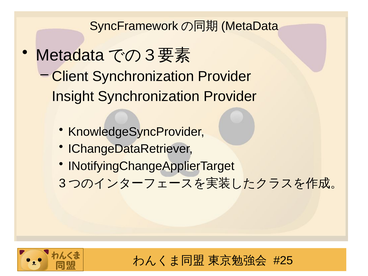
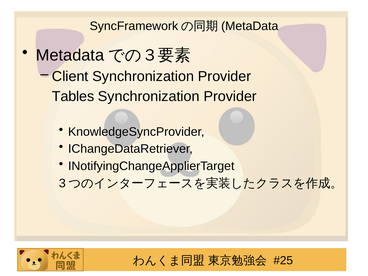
Insight: Insight -> Tables
